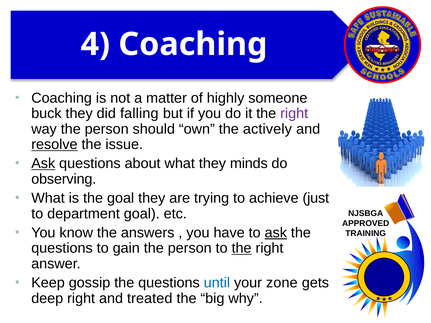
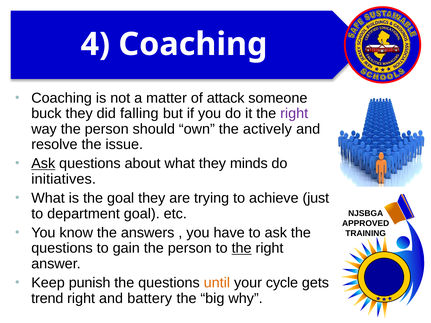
highly: highly -> attack
resolve underline: present -> none
observing: observing -> initiatives
ask at (276, 233) underline: present -> none
gossip: gossip -> punish
until colour: blue -> orange
zone: zone -> cycle
deep: deep -> trend
treated: treated -> battery
